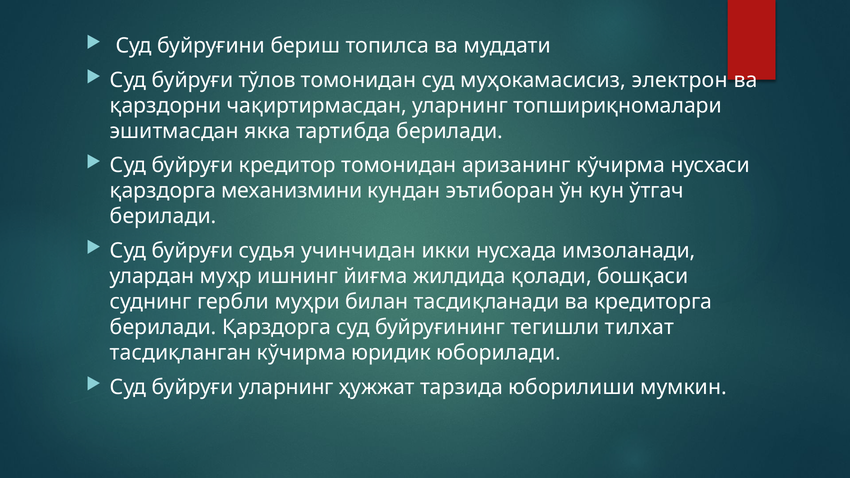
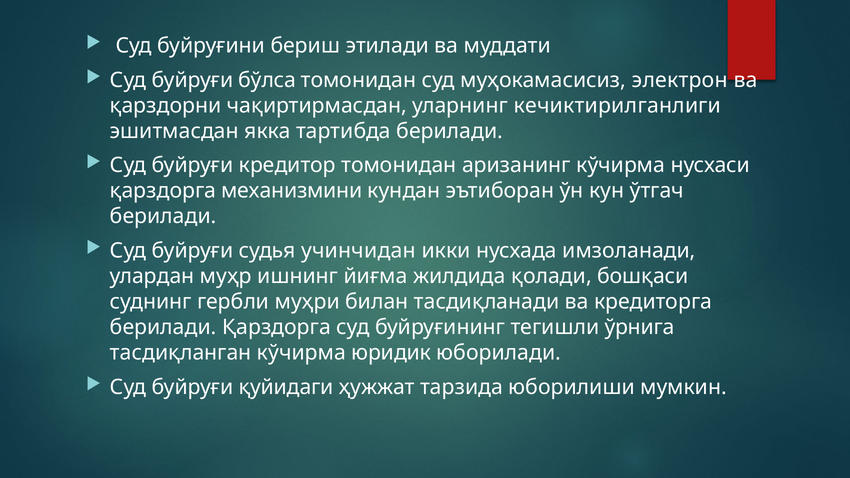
топилса: топилса -> этилади
тўлов: тўлов -> бўлса
топшириқномалари: топшириқномалари -> кечиктирилганлиги
тилхат: тилхат -> ўрнига
буйруғи уларнинг: уларнинг -> қуйидаги
